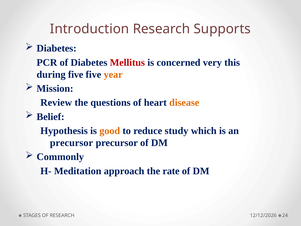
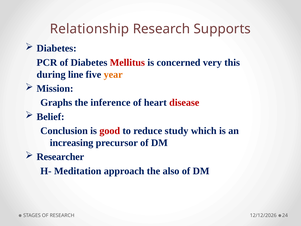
Introduction: Introduction -> Relationship
during five: five -> line
Review: Review -> Graphs
questions: questions -> inference
disease colour: orange -> red
Hypothesis: Hypothesis -> Conclusion
good colour: orange -> red
precursor at (71, 143): precursor -> increasing
Commonly: Commonly -> Researcher
rate: rate -> also
